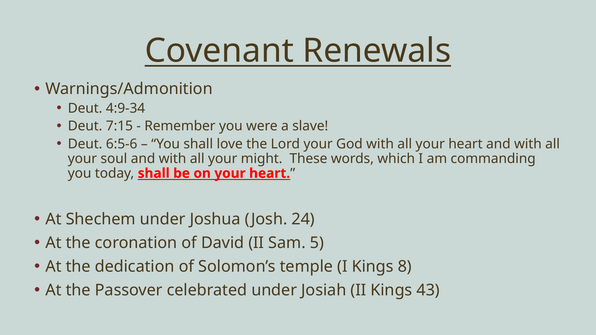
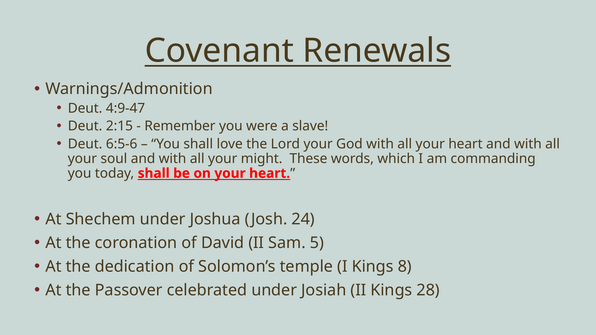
4:9-34: 4:9-34 -> 4:9-47
7:15: 7:15 -> 2:15
43: 43 -> 28
